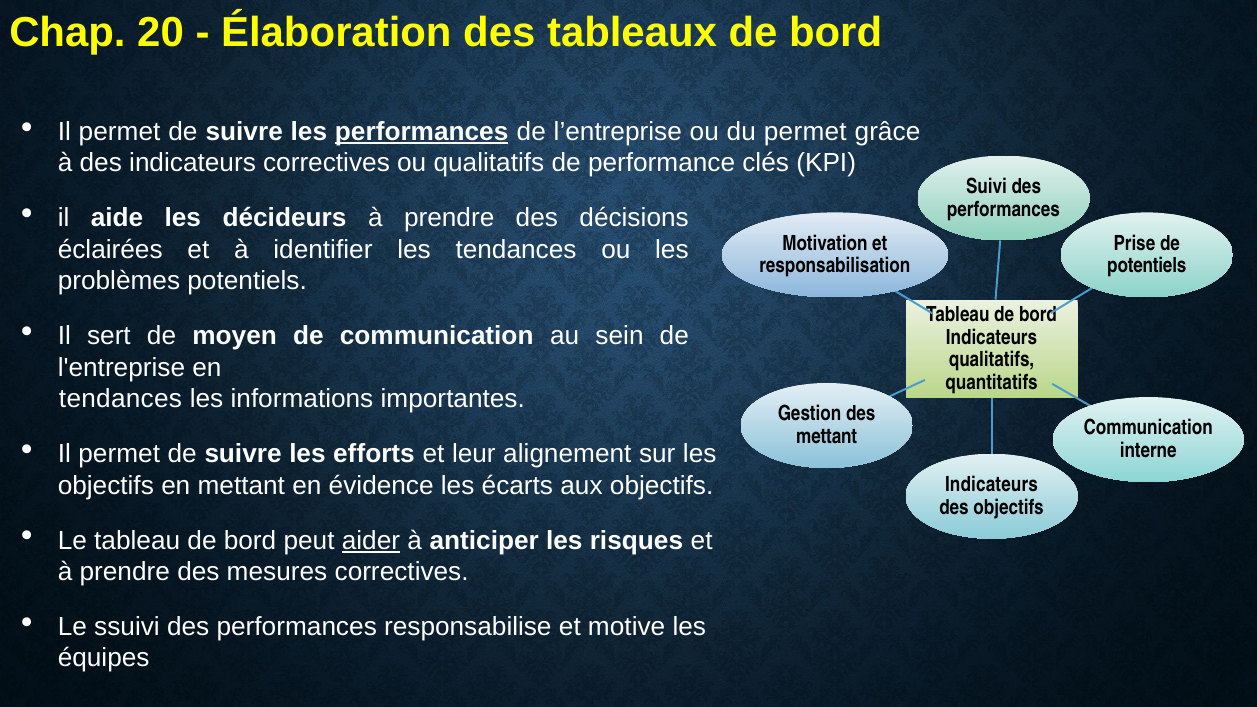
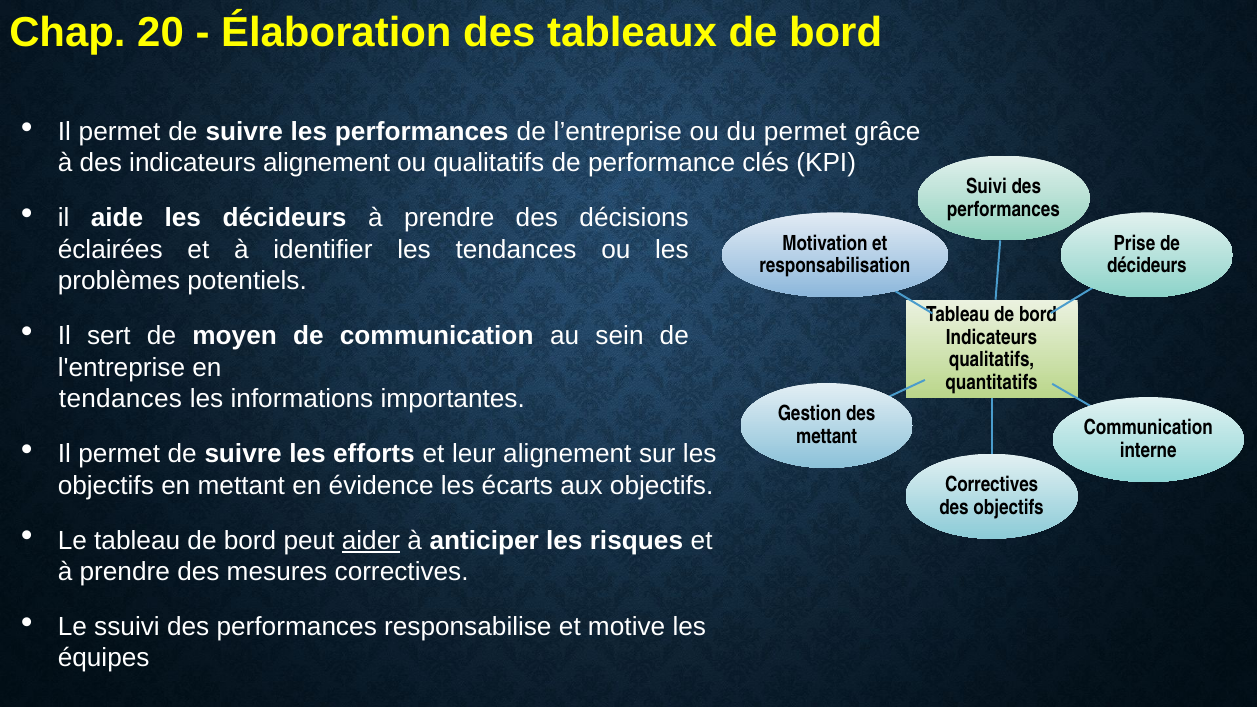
performances at (422, 132) underline: present -> none
indicateurs correctives: correctives -> alignement
potentiels at (1147, 266): potentiels -> décideurs
Indicateurs at (992, 485): Indicateurs -> Correctives
